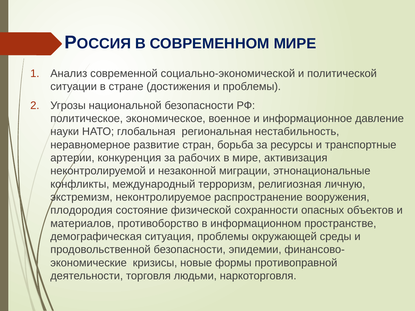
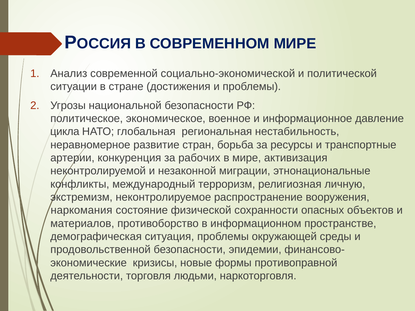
науки: науки -> цикла
плодородия: плодородия -> наркомания
